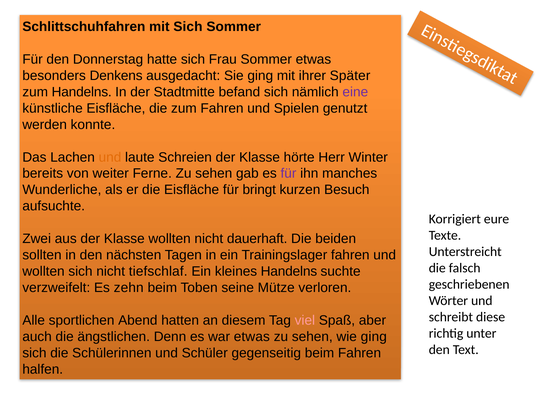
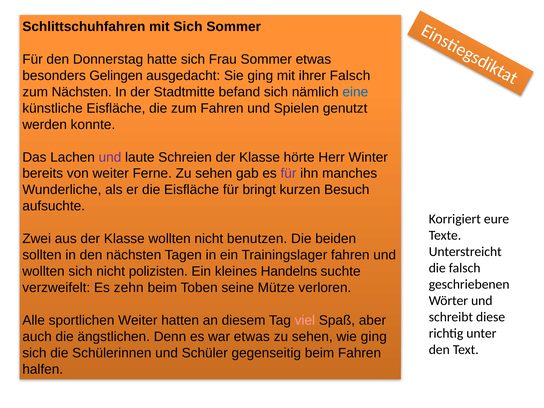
Denkens: Denkens -> Gelingen
ihrer Später: Später -> Falsch
zum Handelns: Handelns -> Nächsten
eine colour: purple -> blue
und at (110, 157) colour: orange -> purple
dauerhaft: dauerhaft -> benutzen
tiefschlaf: tiefschlaf -> polizisten
sportlichen Abend: Abend -> Weiter
